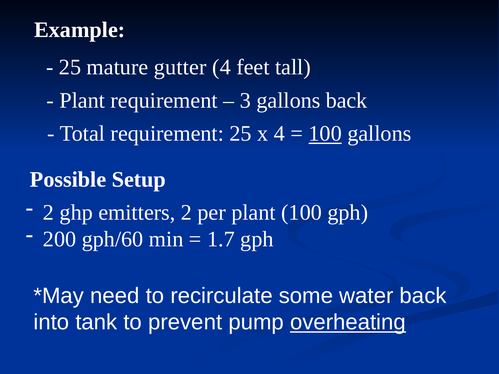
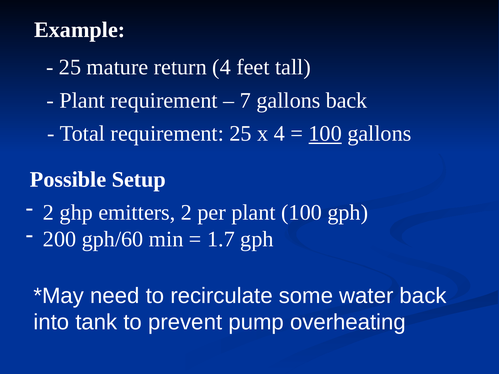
gutter: gutter -> return
3: 3 -> 7
overheating underline: present -> none
